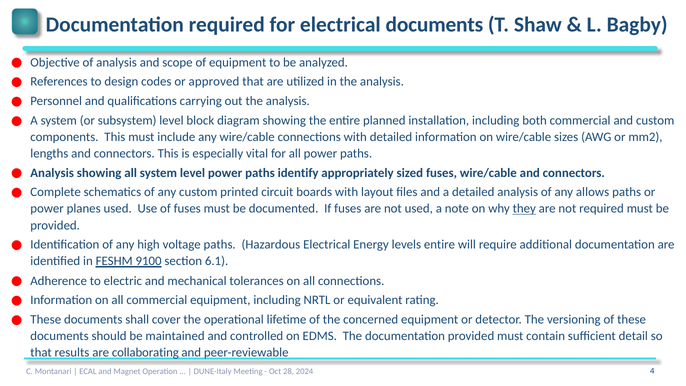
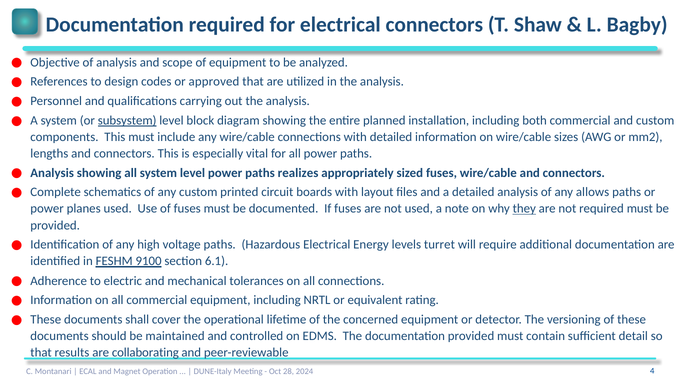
electrical documents: documents -> connectors
subsystem underline: none -> present
identify: identify -> realizes
levels entire: entire -> turret
